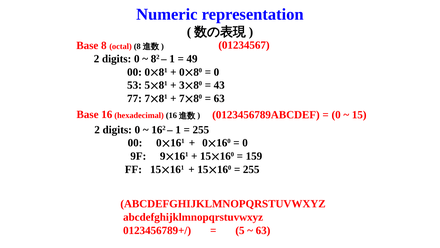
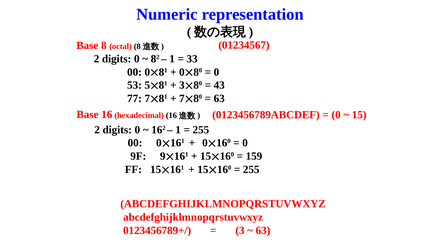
49: 49 -> 33
5 at (240, 230): 5 -> 3
